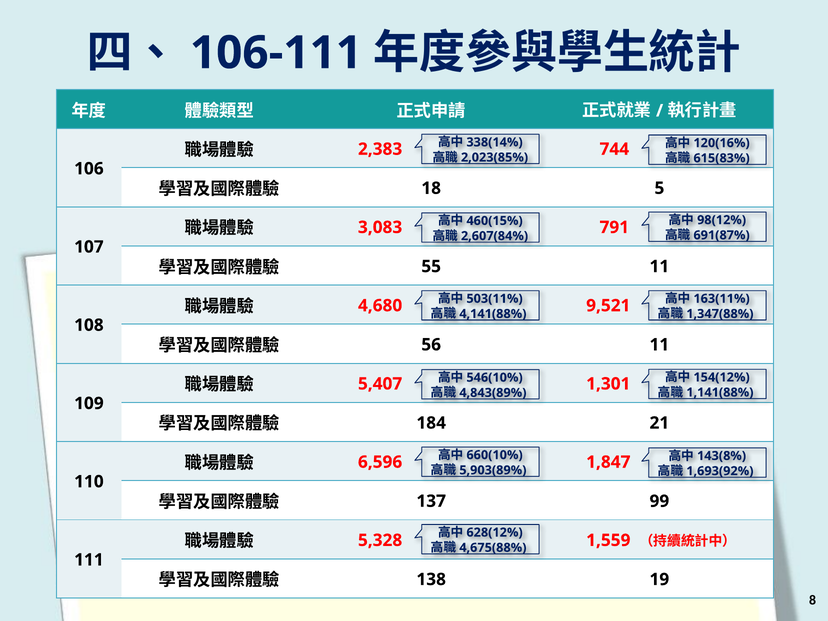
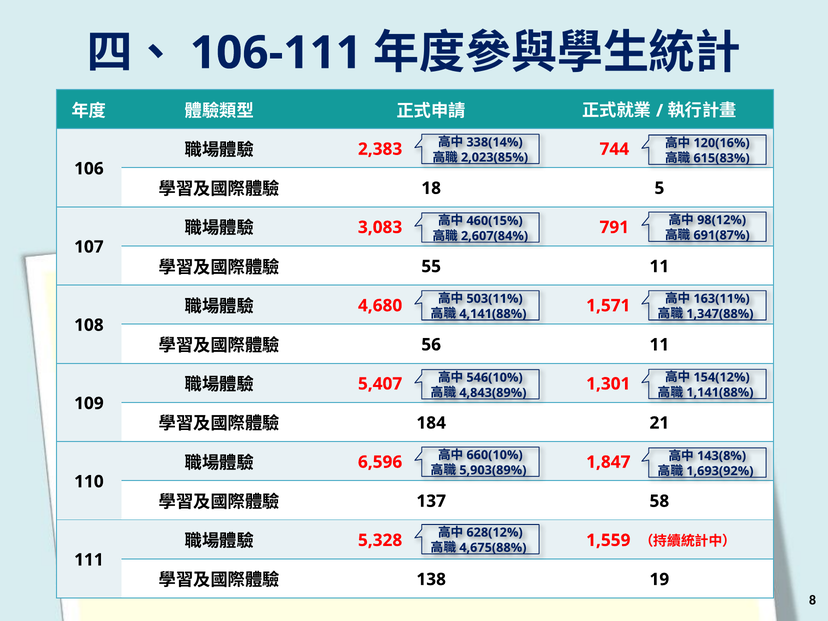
9,521: 9,521 -> 1,571
99: 99 -> 58
